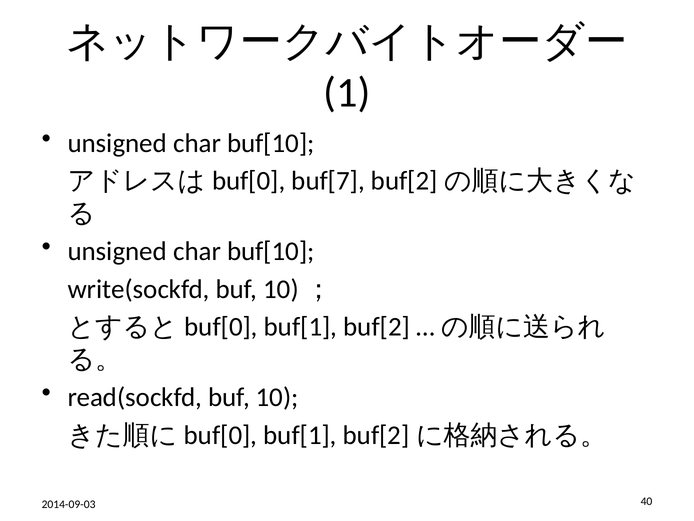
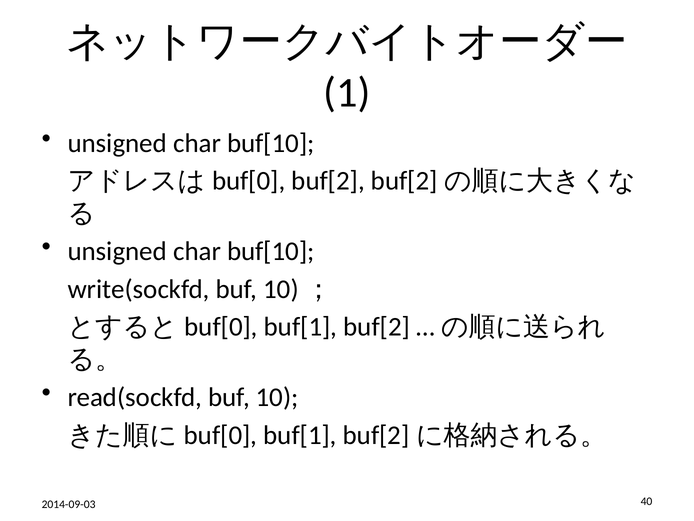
buf[7 at (328, 181): buf[7 -> buf[2
